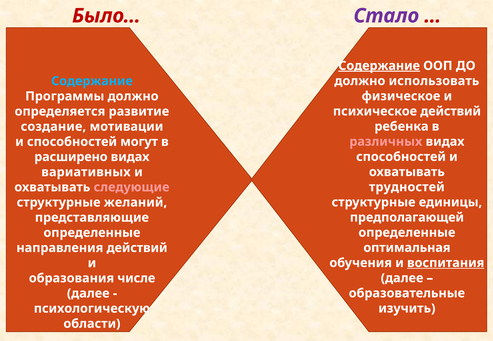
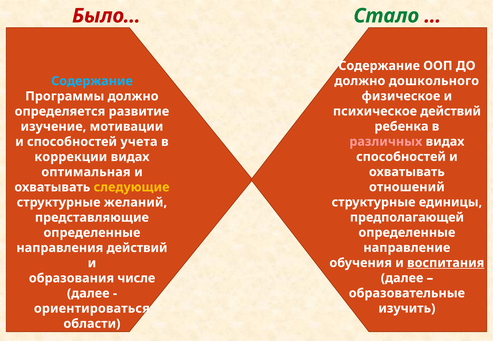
Стало colour: purple -> green
Содержание at (379, 66) underline: present -> none
использовать: использовать -> дошкольного
создание: создание -> изучение
могут: могут -> учета
расширено: расширено -> коррекции
вариативных: вариативных -> оптимальная
трудностей: трудностей -> отношений
следующие colour: pink -> yellow
оптимальная: оптимальная -> направление
психологическую: психологическую -> ориентироваться
